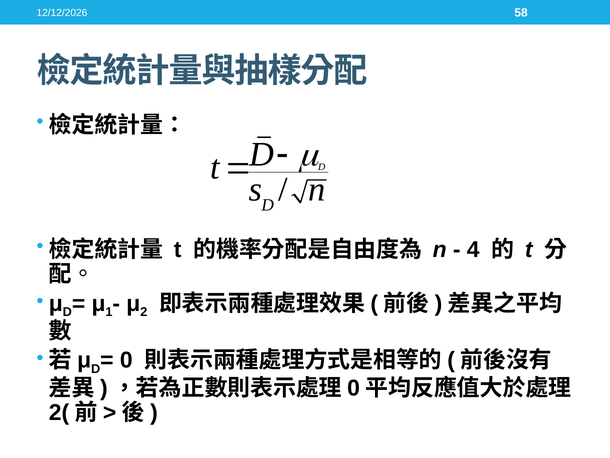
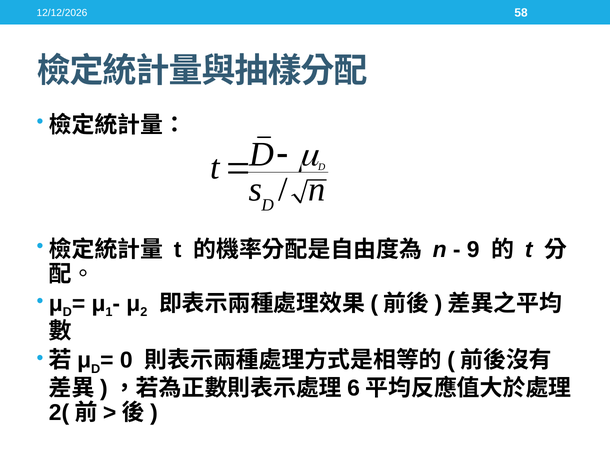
4: 4 -> 9
0 at (354, 388): 0 -> 6
